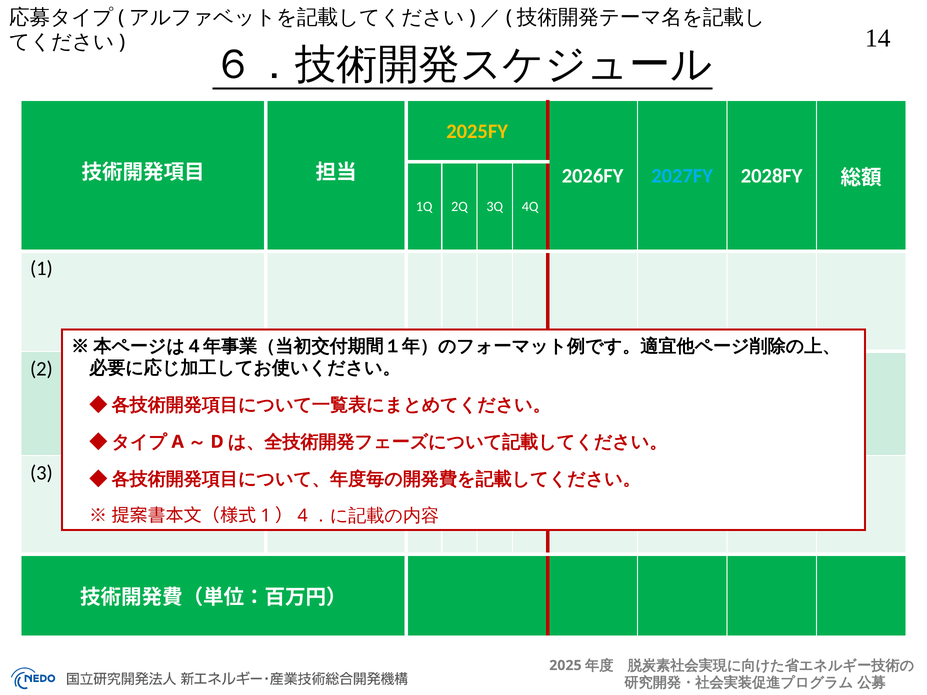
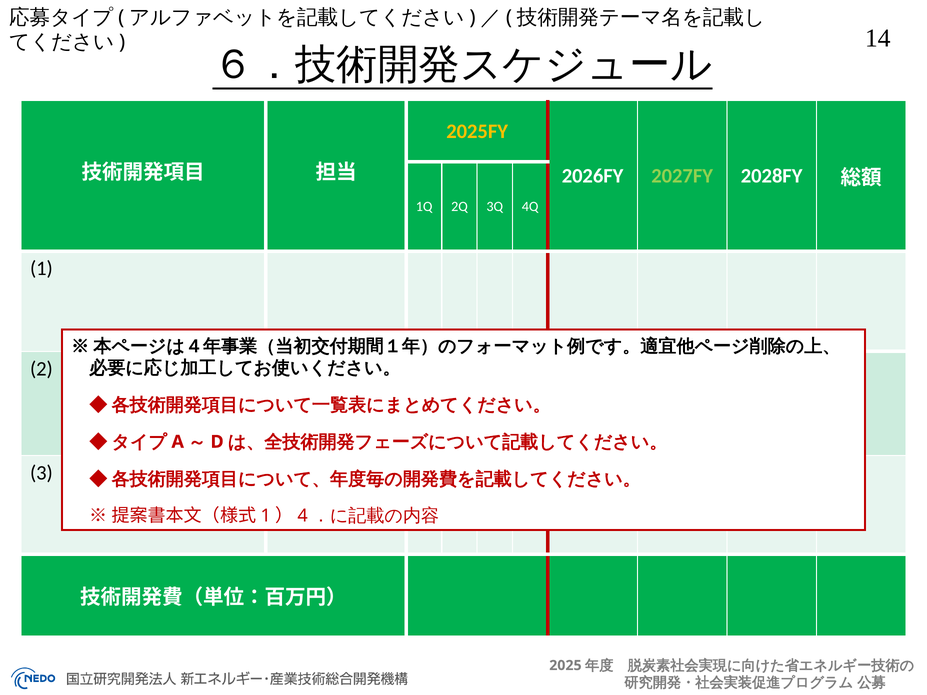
2027FY colour: light blue -> light green
